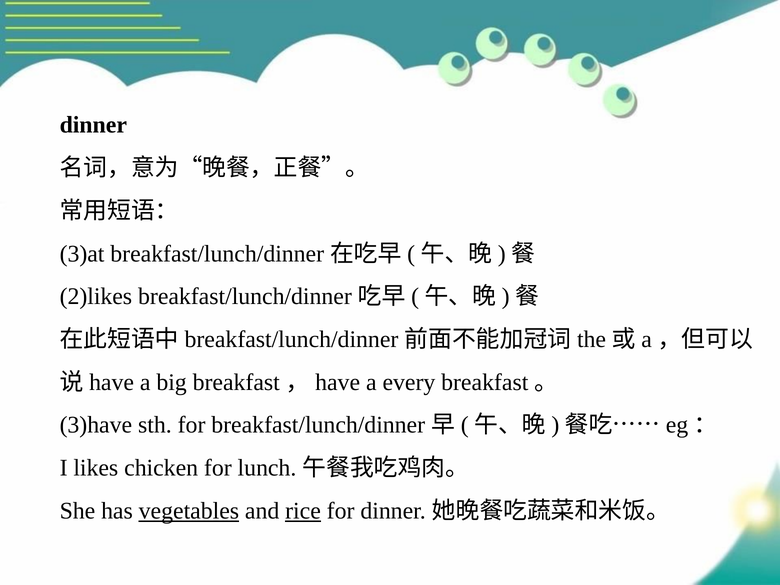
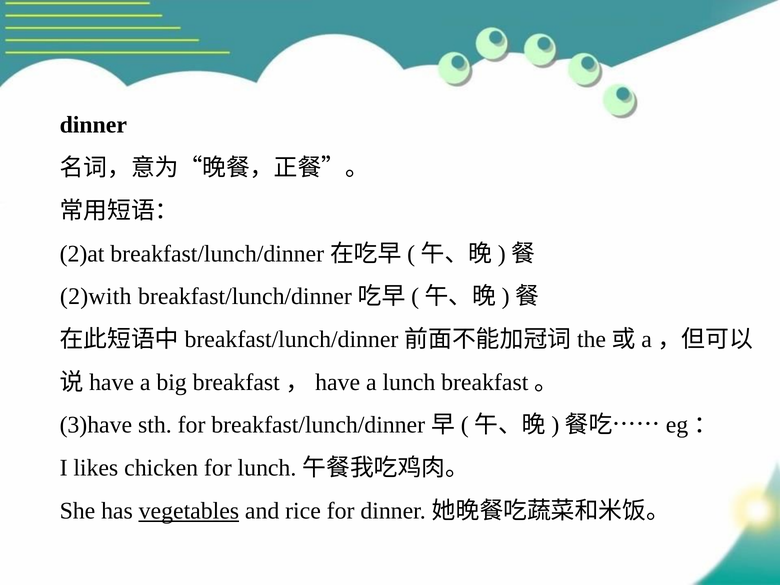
3)at: 3)at -> 2)at
2)likes: 2)likes -> 2)with
a every: every -> lunch
rice underline: present -> none
